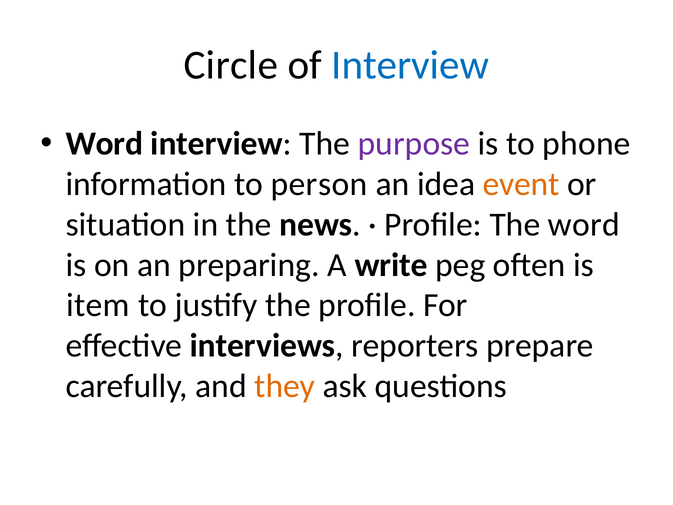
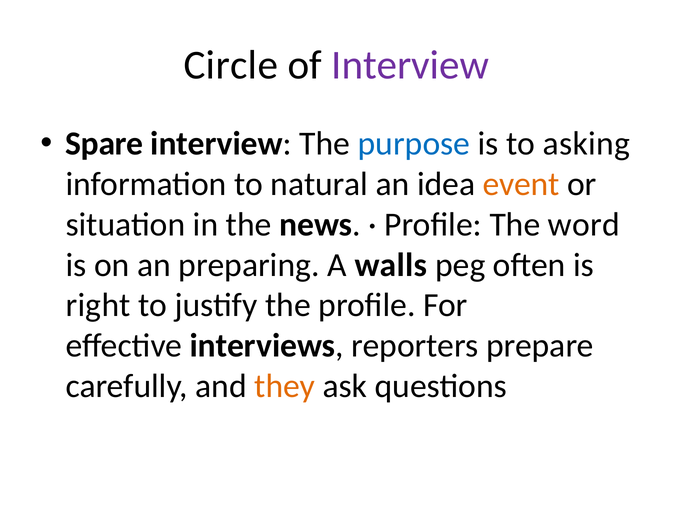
Interview at (410, 65) colour: blue -> purple
Word at (104, 144): Word -> Spare
purpose colour: purple -> blue
phone: phone -> asking
person: person -> natural
write: write -> walls
item: item -> right
